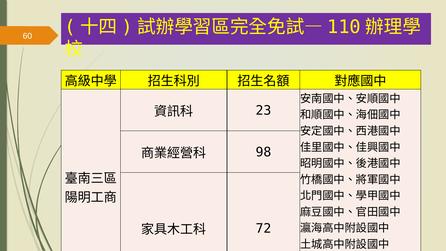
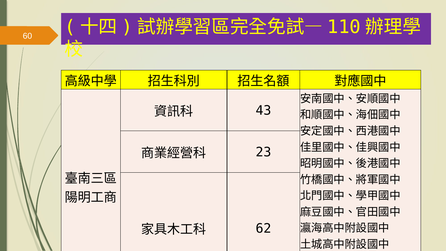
23: 23 -> 43
98: 98 -> 23
72: 72 -> 62
